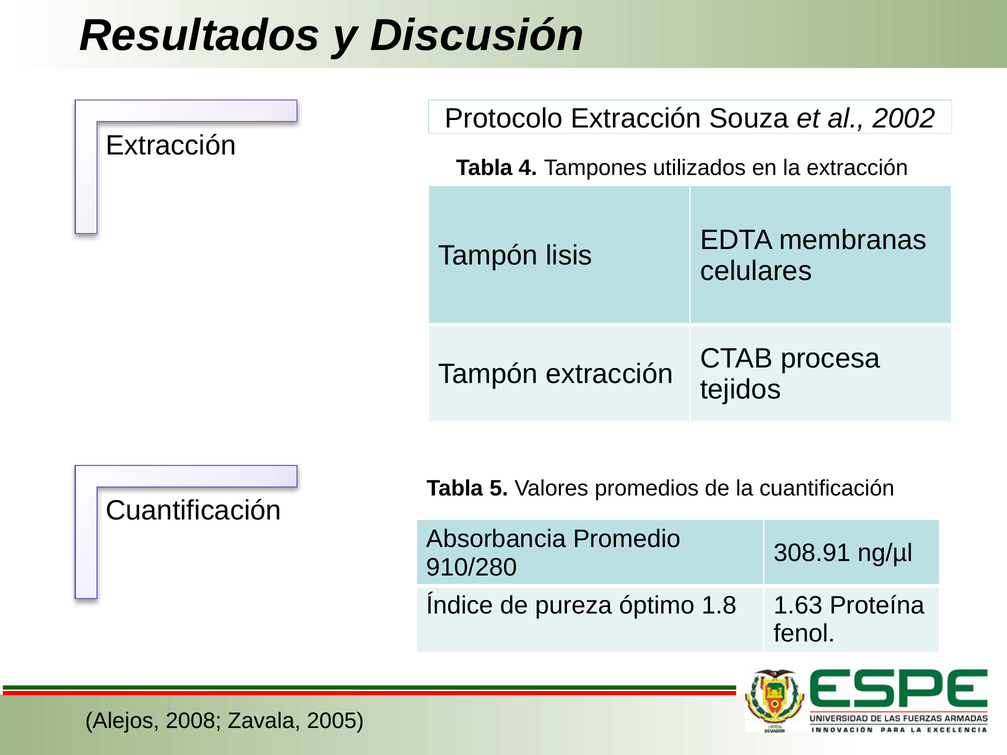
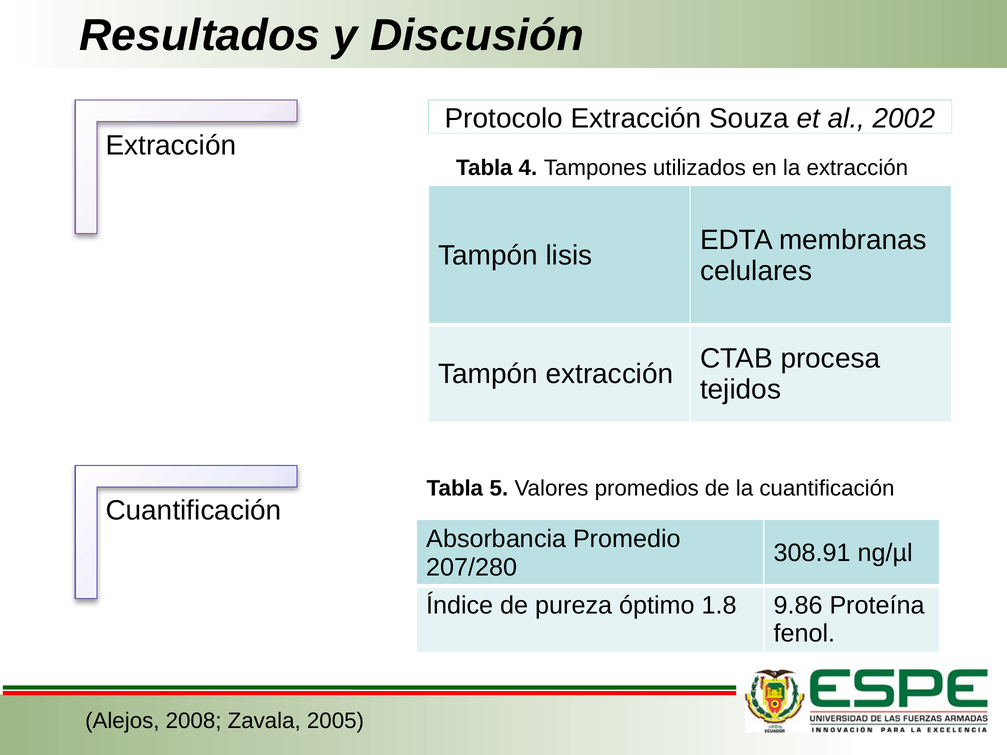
910/280: 910/280 -> 207/280
1.63: 1.63 -> 9.86
